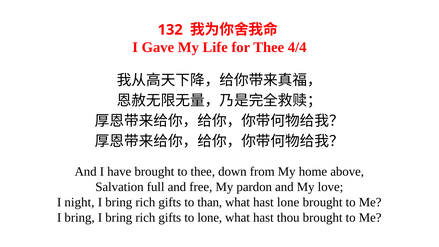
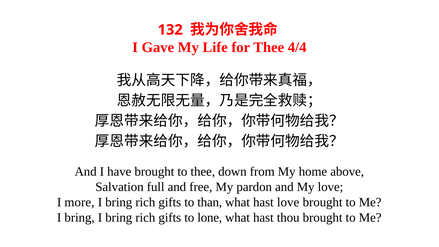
night: night -> more
hast lone: lone -> love
